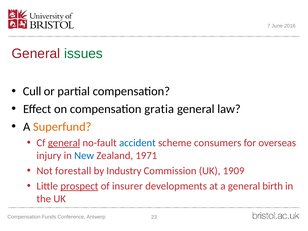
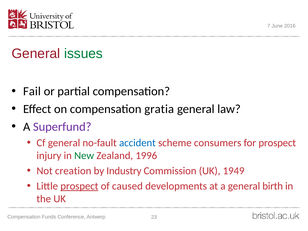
Cull: Cull -> Fail
Superfund colour: orange -> purple
general at (64, 143) underline: present -> none
for overseas: overseas -> prospect
New colour: blue -> green
1971: 1971 -> 1996
forestall: forestall -> creation
1909: 1909 -> 1949
insurer: insurer -> caused
